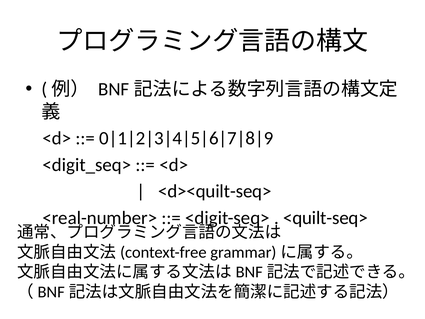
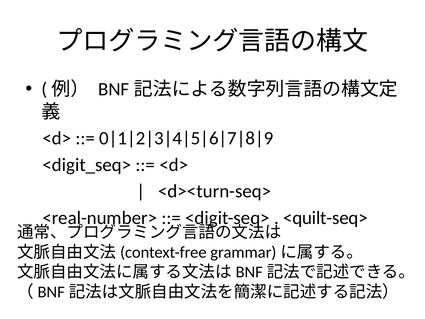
<d><quilt-seq>: <d><quilt-seq> -> <d><turn-seq>
